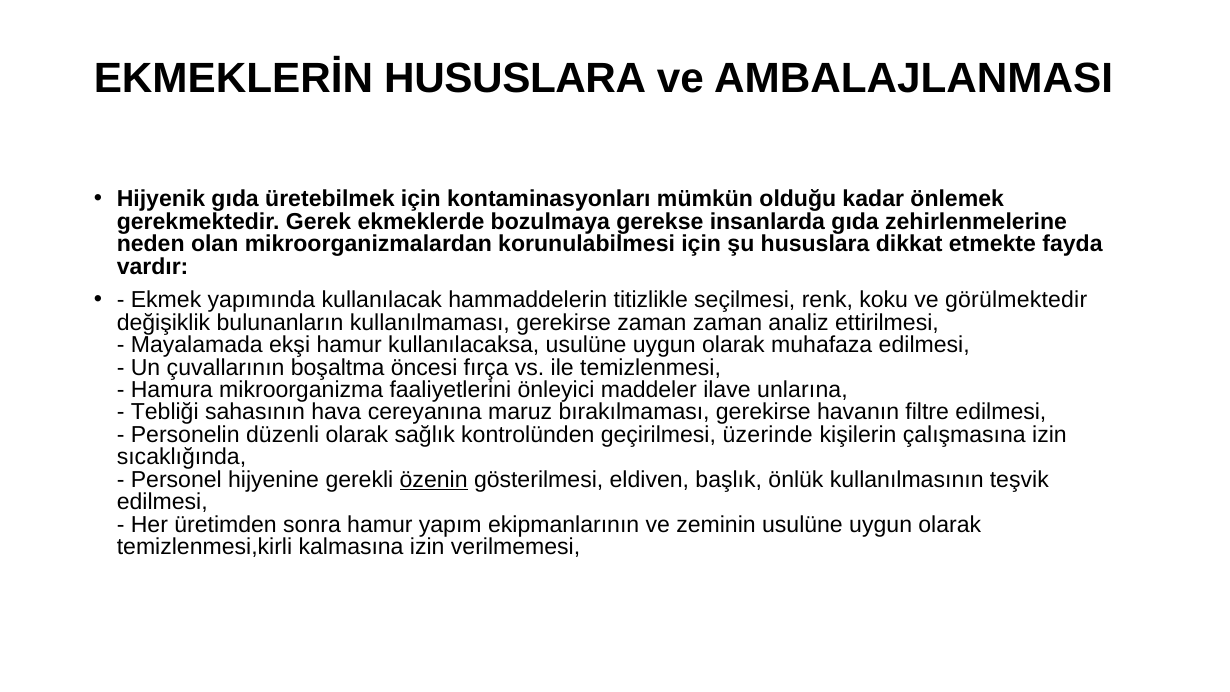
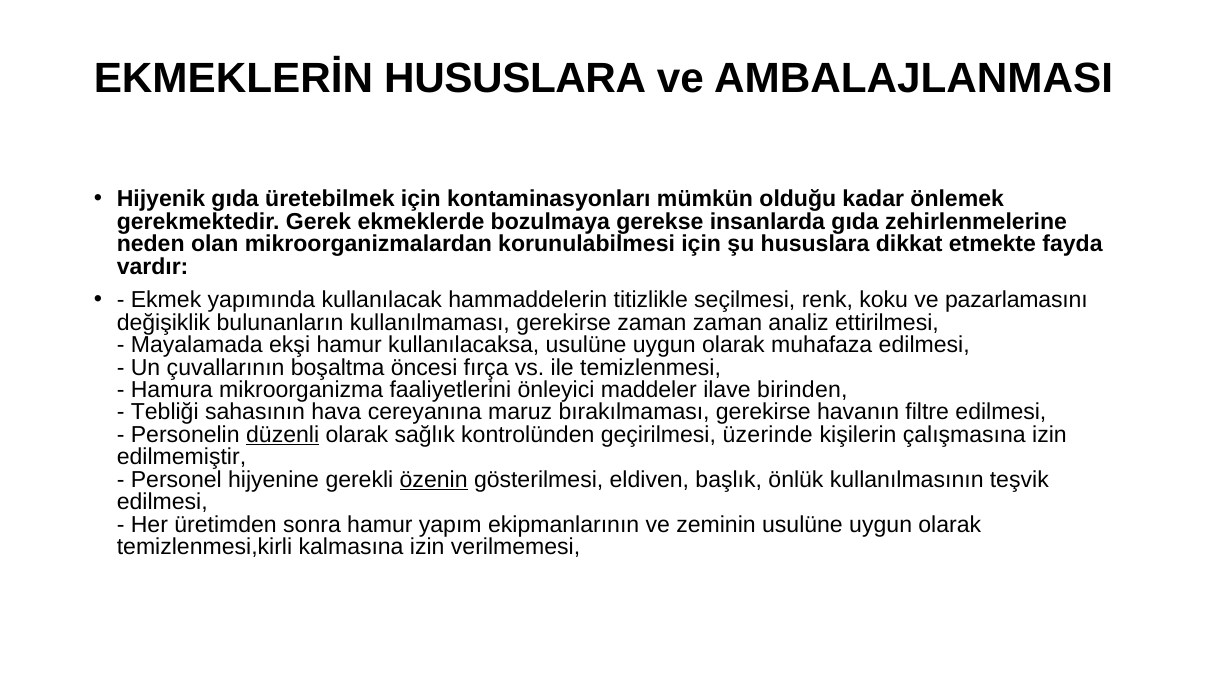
görülmektedir: görülmektedir -> pazarlamasını
unlarına: unlarına -> birinden
düzenli underline: none -> present
sıcaklığında: sıcaklığında -> edilmemiştir
